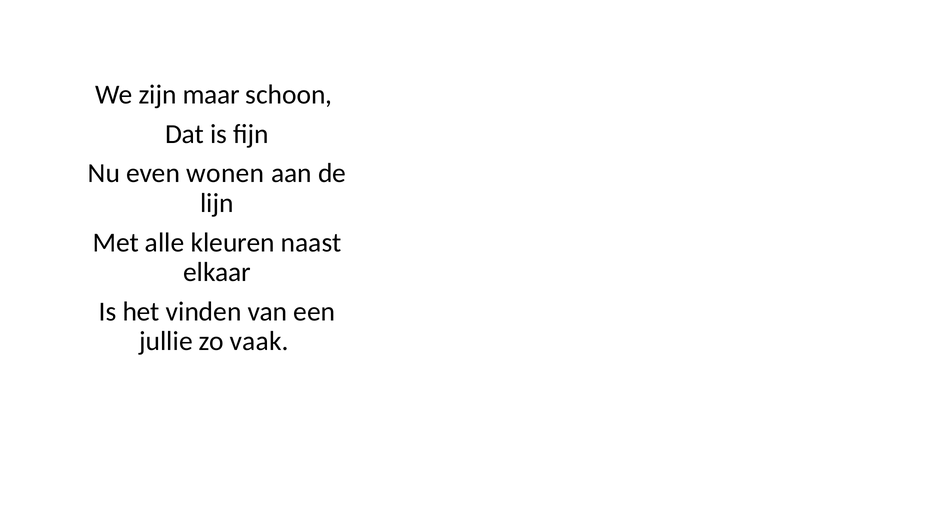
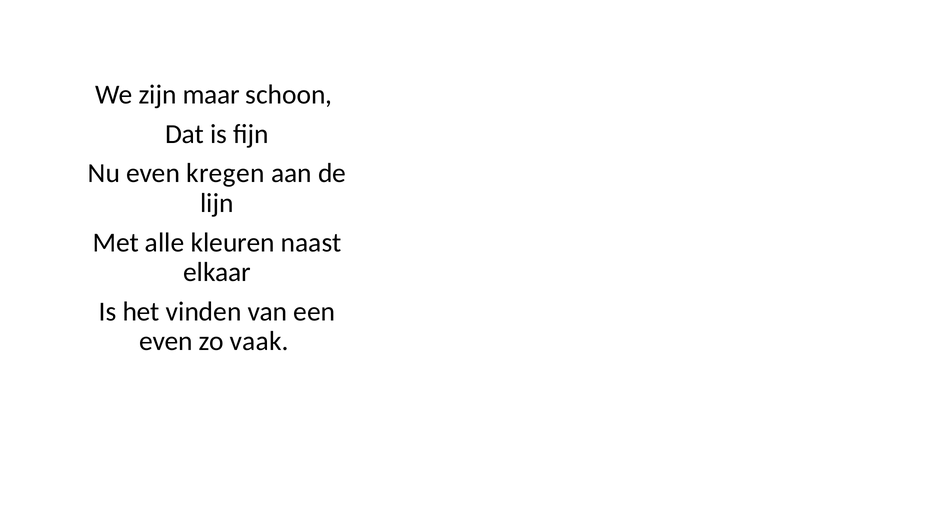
wonen: wonen -> kregen
jullie at (166, 341): jullie -> even
